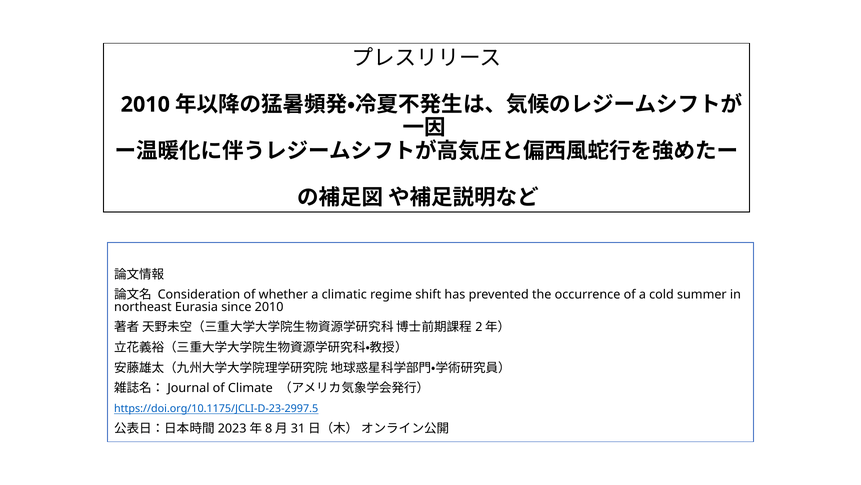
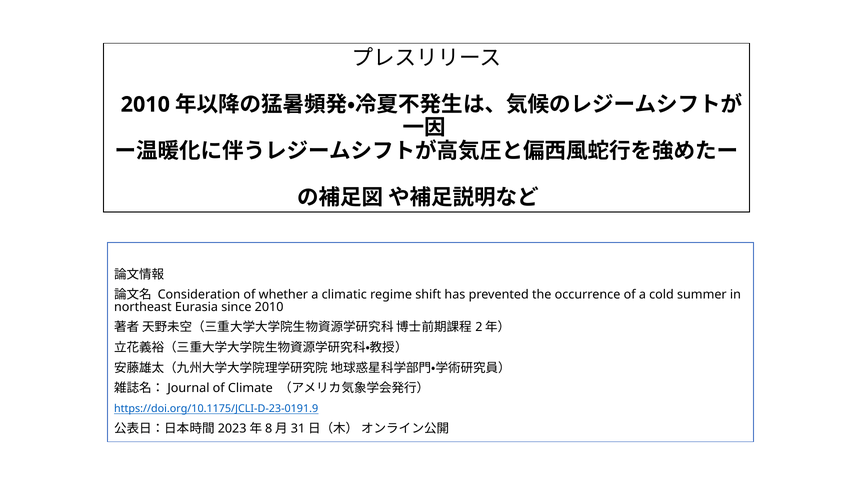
https://doi.org/10.1175/JCLI-D-23-2997.5: https://doi.org/10.1175/JCLI-D-23-2997.5 -> https://doi.org/10.1175/JCLI-D-23-0191.9
